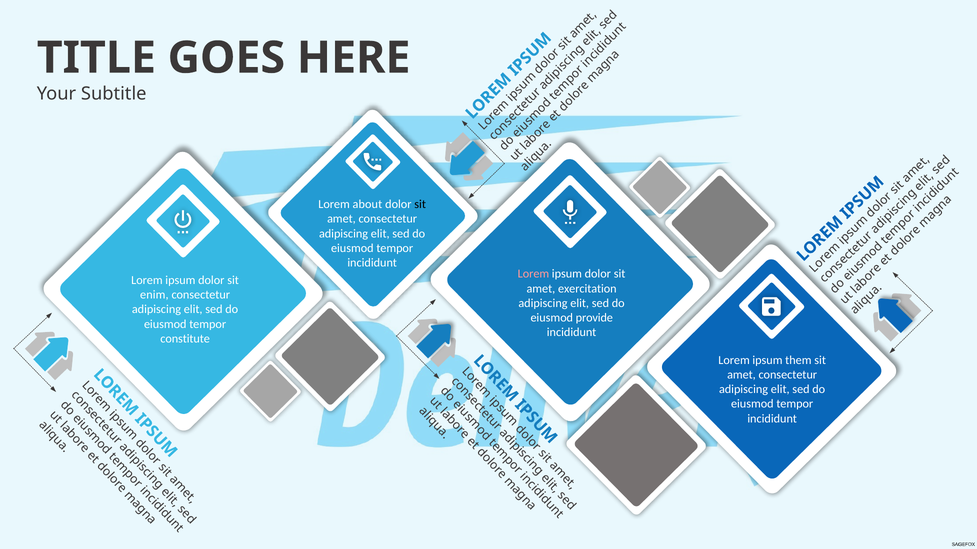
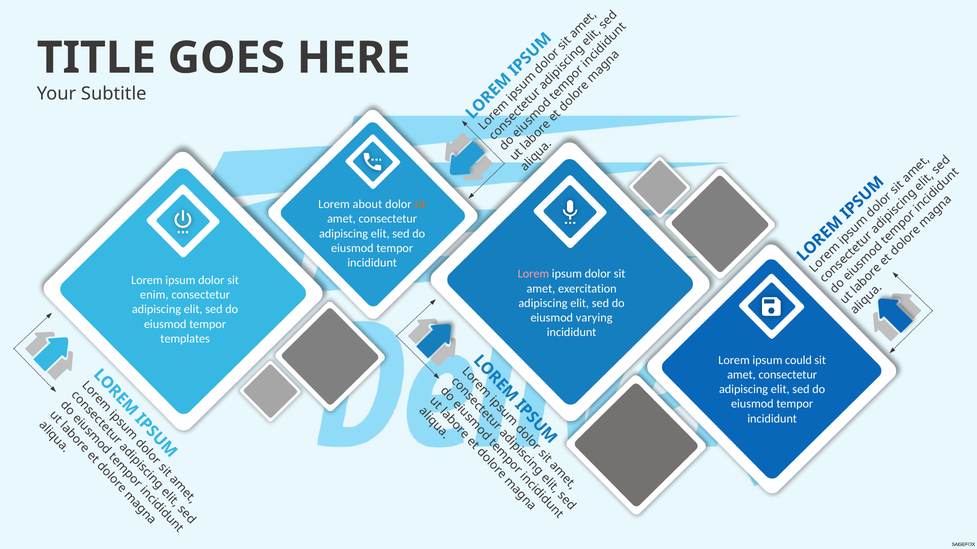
sit at (420, 204) colour: black -> orange
provide: provide -> varying
constitute: constitute -> templates
them: them -> could
